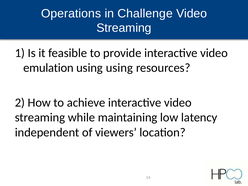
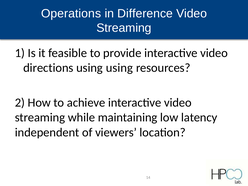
Challenge: Challenge -> Difference
emulation: emulation -> directions
